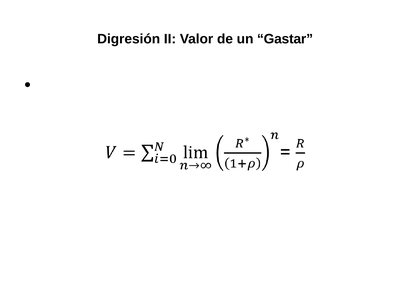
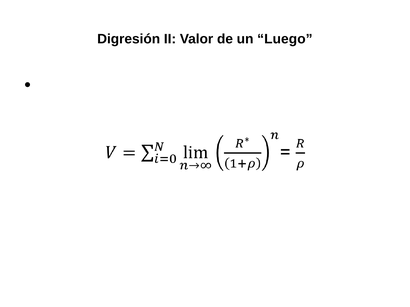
Gastar: Gastar -> Luego
